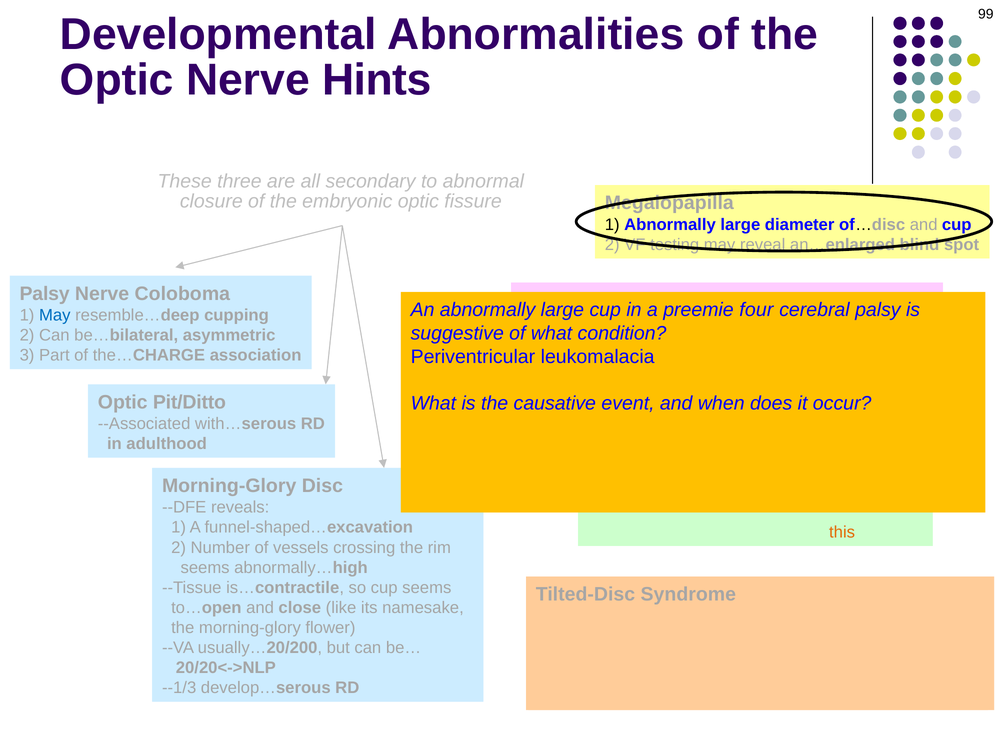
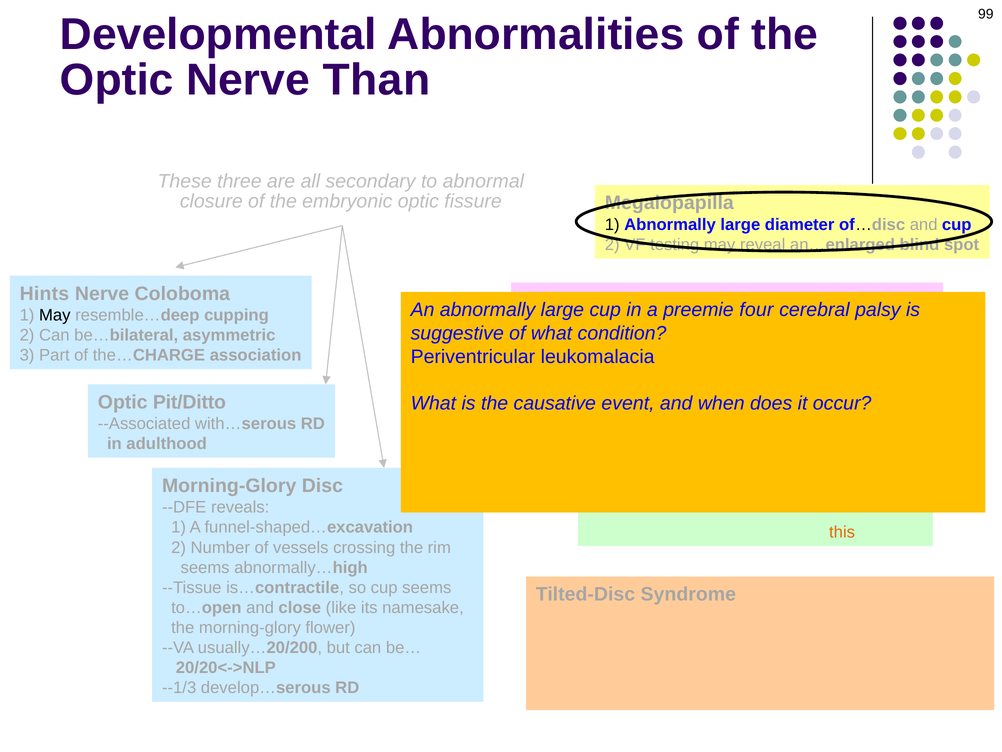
Hints: Hints -> Than
Palsy at (45, 294): Palsy -> Hints
May at (55, 315) colour: blue -> black
